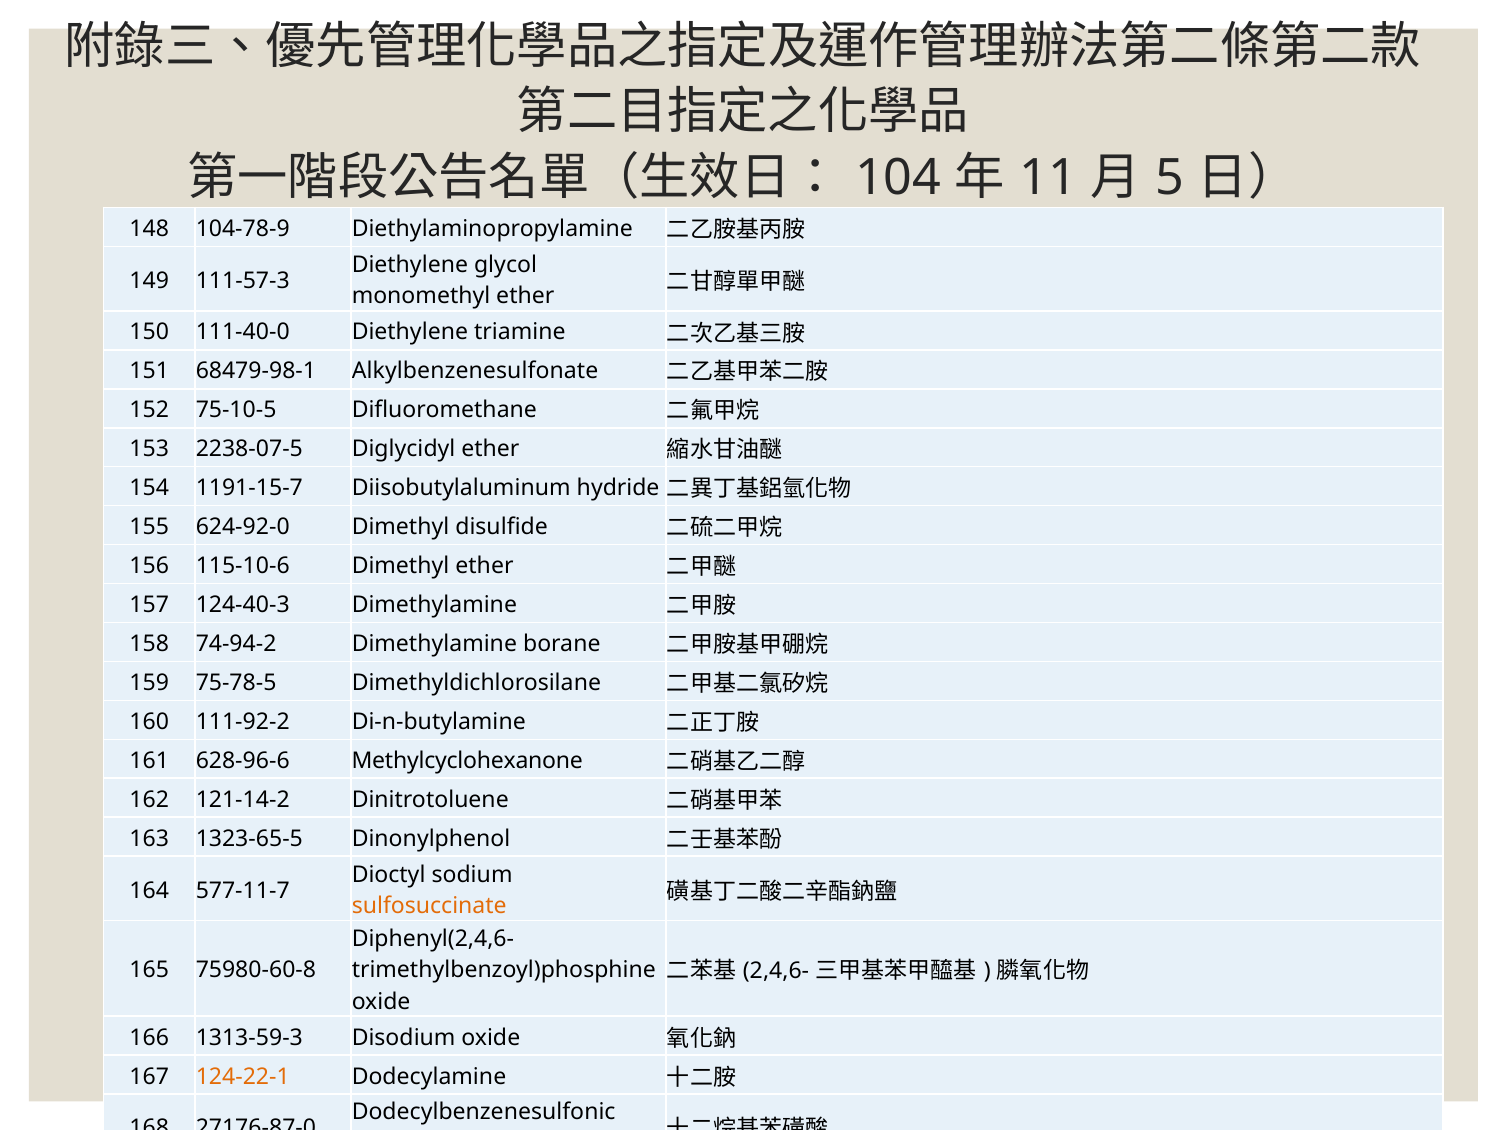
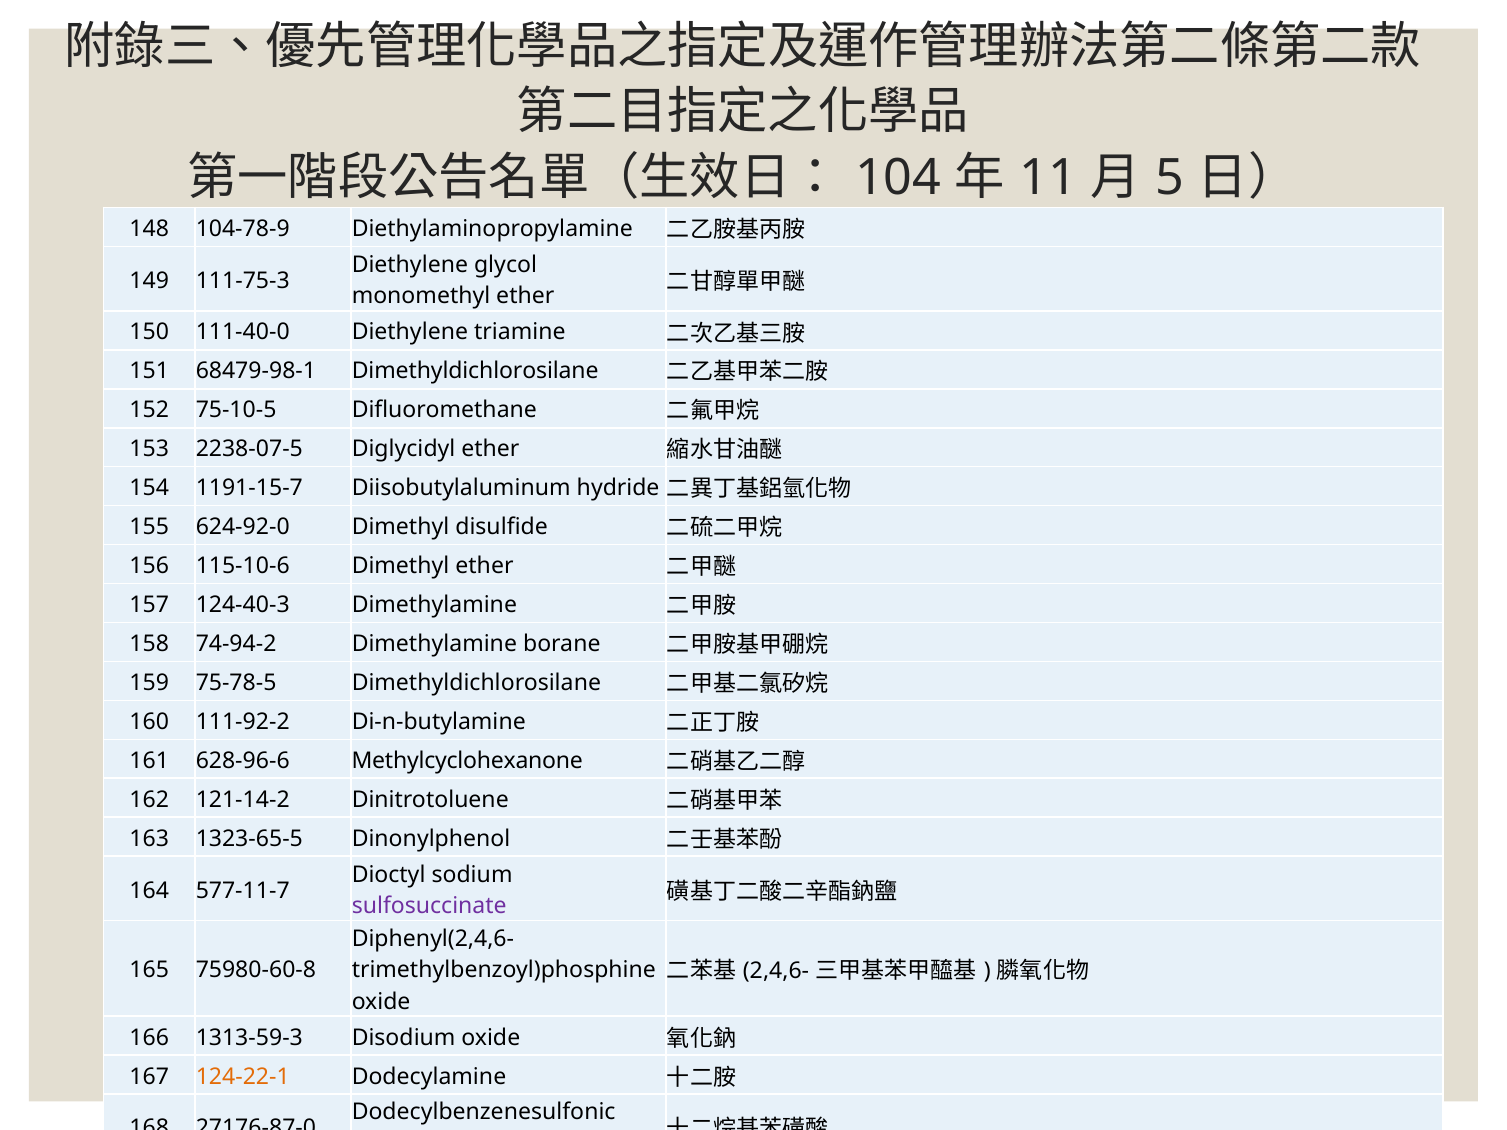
111-57-3: 111-57-3 -> 111-75-3
68479-98-1 Alkylbenzenesulfonate: Alkylbenzenesulfonate -> Dimethyldichlorosilane
sulfosuccinate colour: orange -> purple
